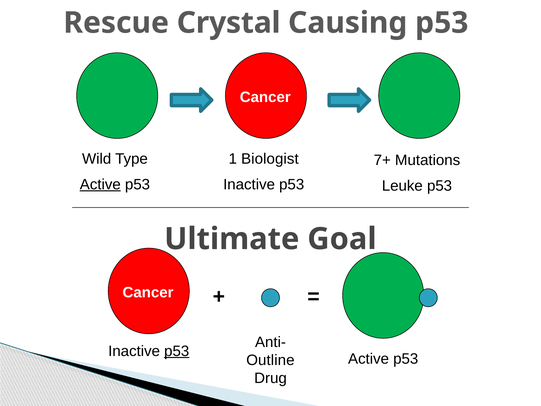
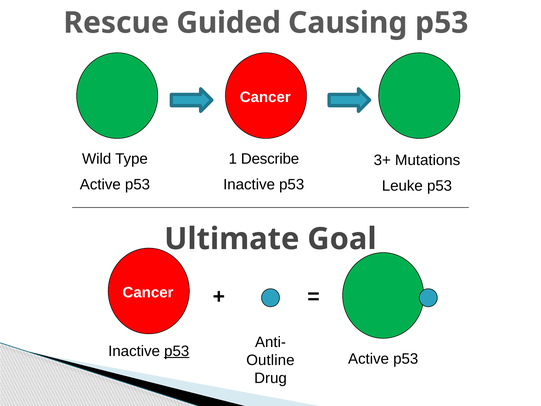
Crystal: Crystal -> Guided
Biologist: Biologist -> Describe
7+: 7+ -> 3+
Active at (100, 184) underline: present -> none
